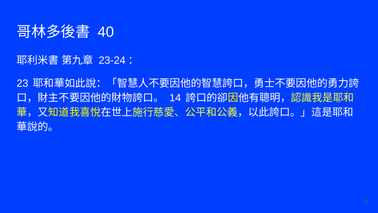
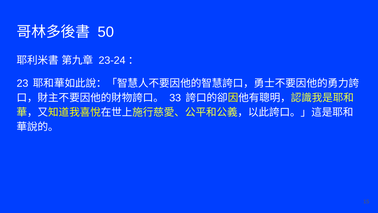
40: 40 -> 50
14: 14 -> 33
